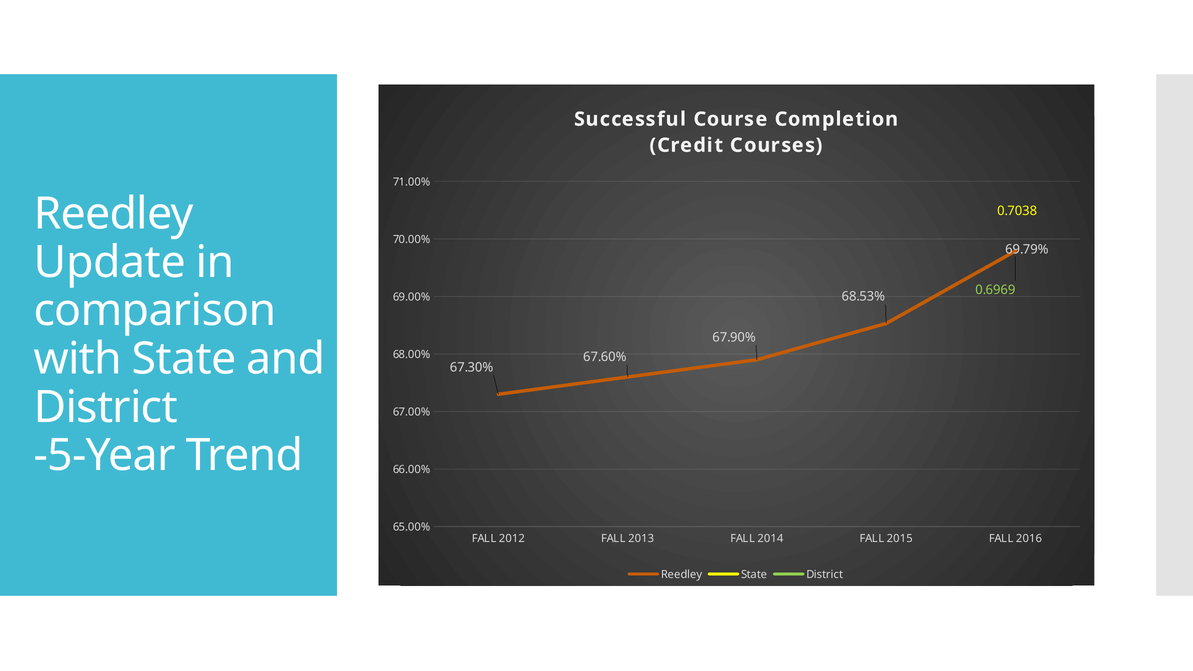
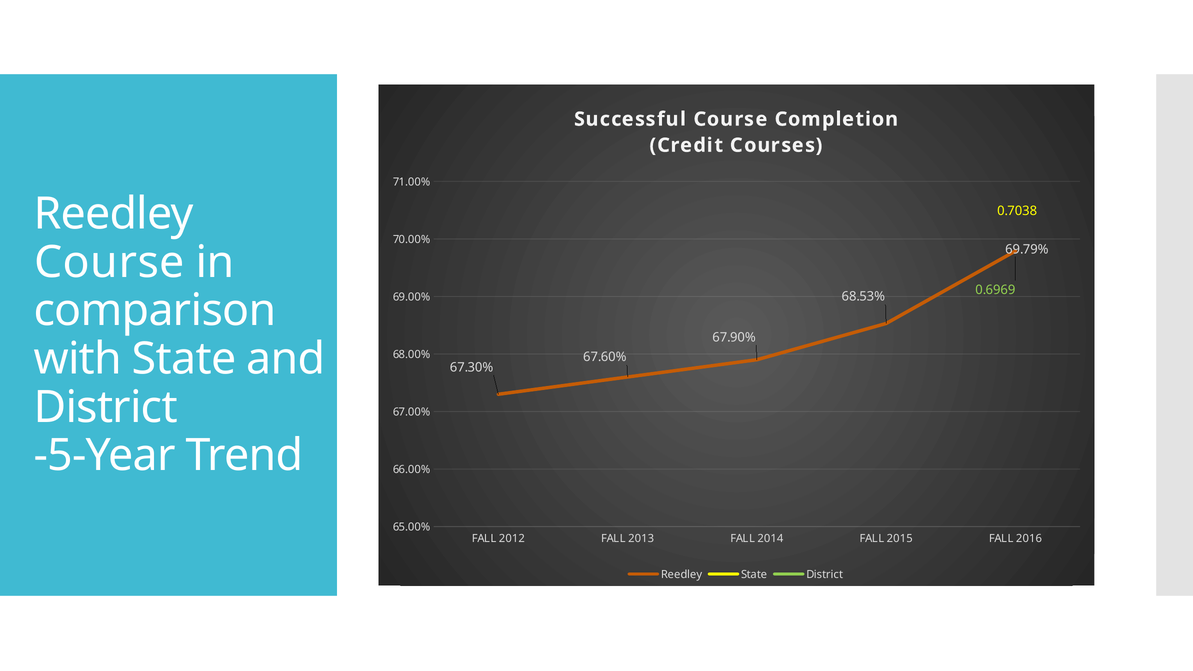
Update at (110, 262): Update -> Course
